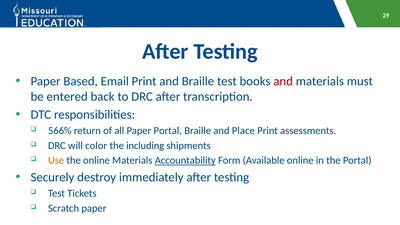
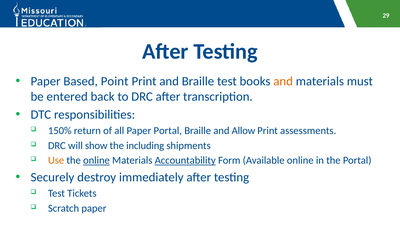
Email: Email -> Point
and at (283, 81) colour: red -> orange
566%: 566% -> 150%
Place: Place -> Allow
color: color -> show
online at (96, 161) underline: none -> present
